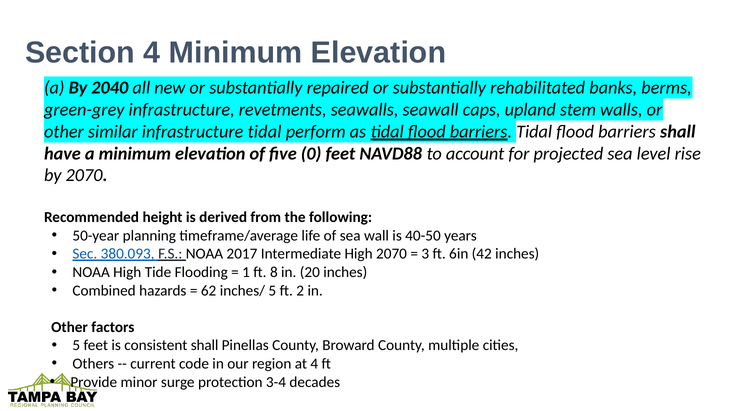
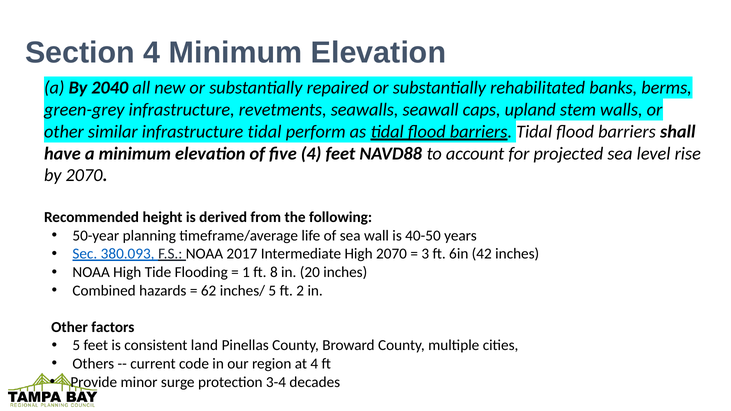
five 0: 0 -> 4
consistent shall: shall -> land
